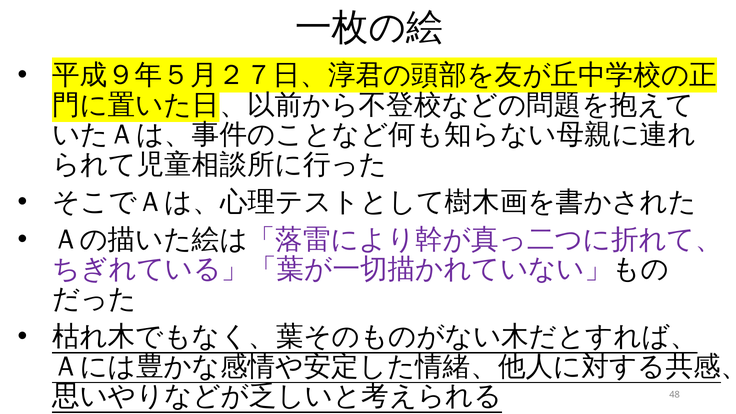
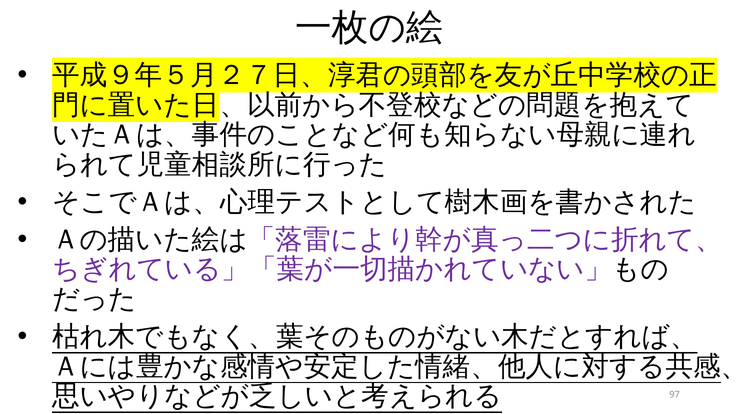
48: 48 -> 97
